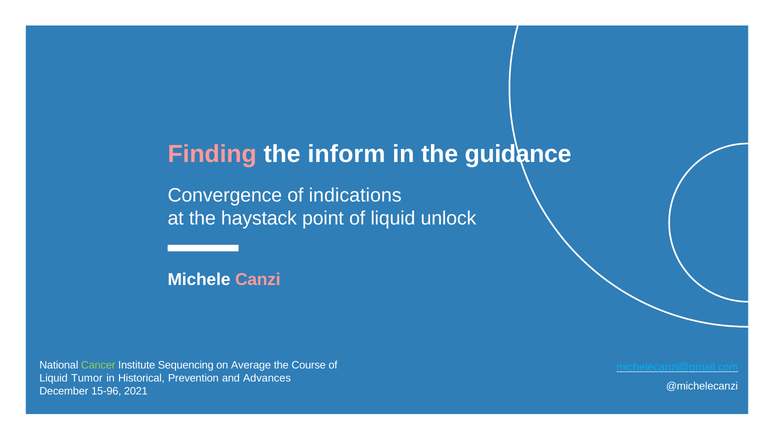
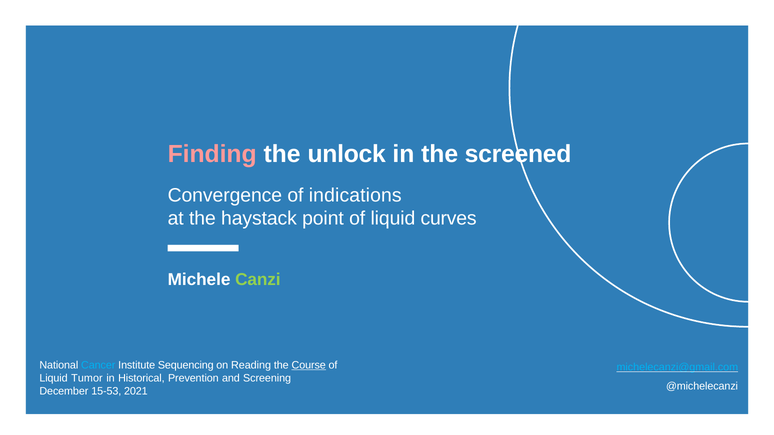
inform: inform -> unlock
guidance: guidance -> screened
unlock: unlock -> curves
Canzi colour: pink -> light green
Cancer colour: light green -> light blue
Average: Average -> Reading
Course underline: none -> present
Advances: Advances -> Screening
15-96: 15-96 -> 15-53
